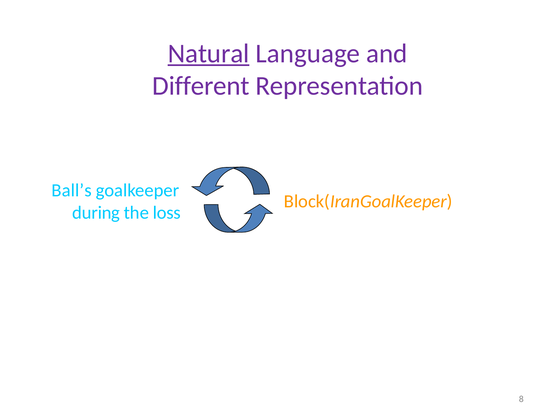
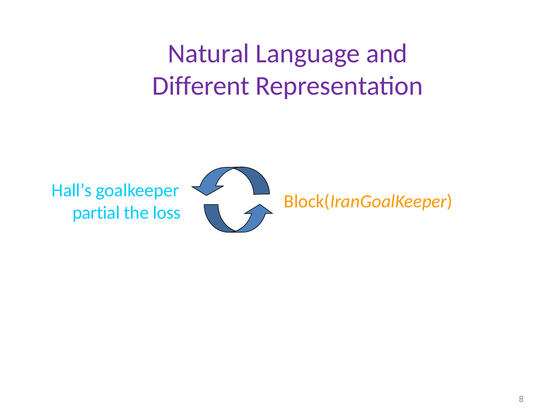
Natural underline: present -> none
Ball’s: Ball’s -> Hall’s
during: during -> partial
